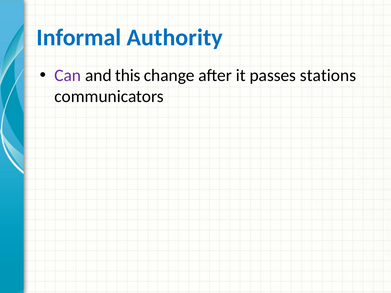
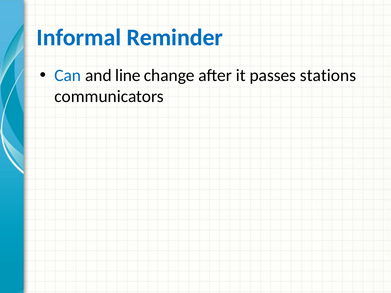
Authority: Authority -> Reminder
Can colour: purple -> blue
this: this -> line
